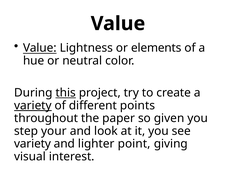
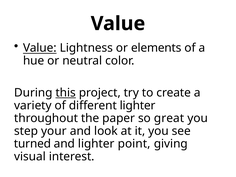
variety at (33, 106) underline: present -> none
different points: points -> lighter
given: given -> great
variety at (32, 144): variety -> turned
